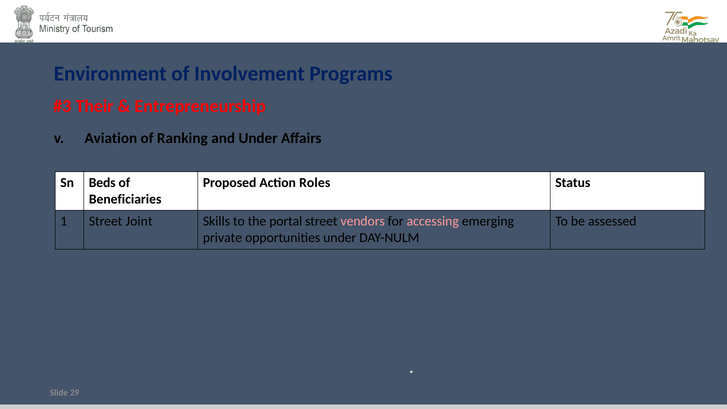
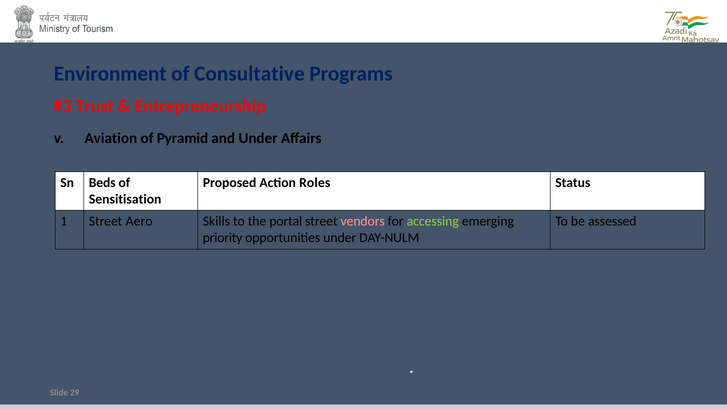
Involvement: Involvement -> Consultative
Their: Their -> Trust
Ranking: Ranking -> Pyramid
Beneficiaries: Beneficiaries -> Sensitisation
Joint: Joint -> Aero
accessing colour: pink -> light green
private: private -> priority
